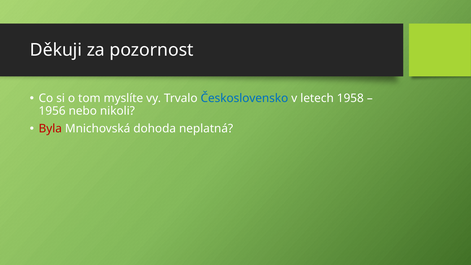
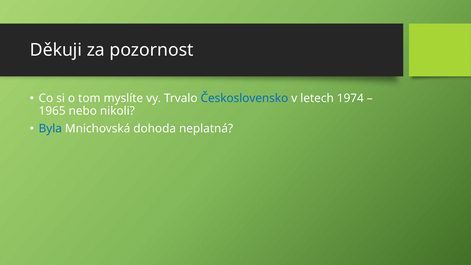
1958: 1958 -> 1974
1956: 1956 -> 1965
Byla colour: red -> blue
